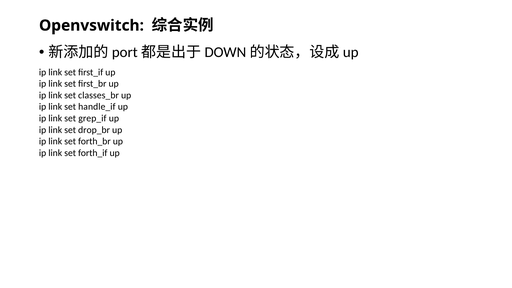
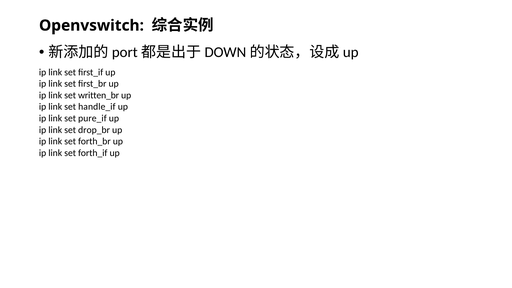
classes_br: classes_br -> written_br
grep_if: grep_if -> pure_if
